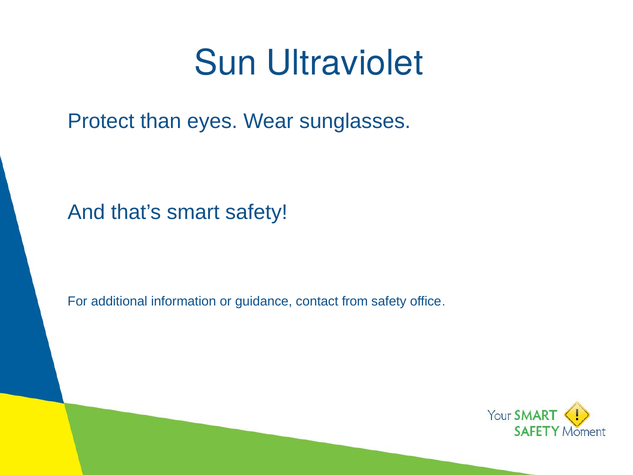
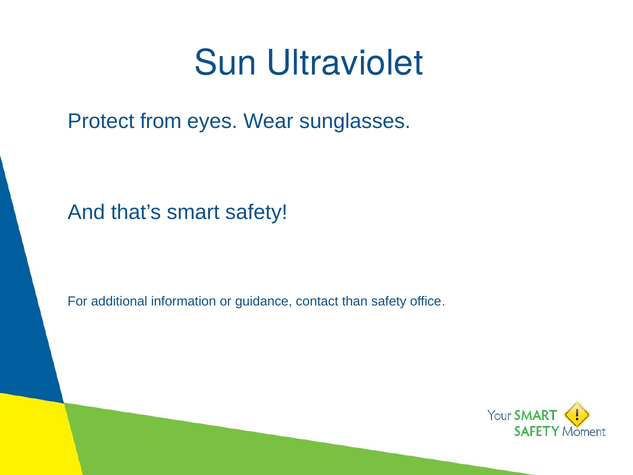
than: than -> from
from: from -> than
